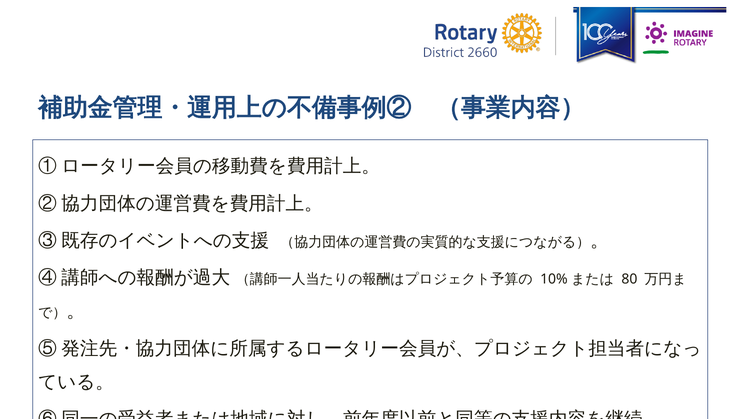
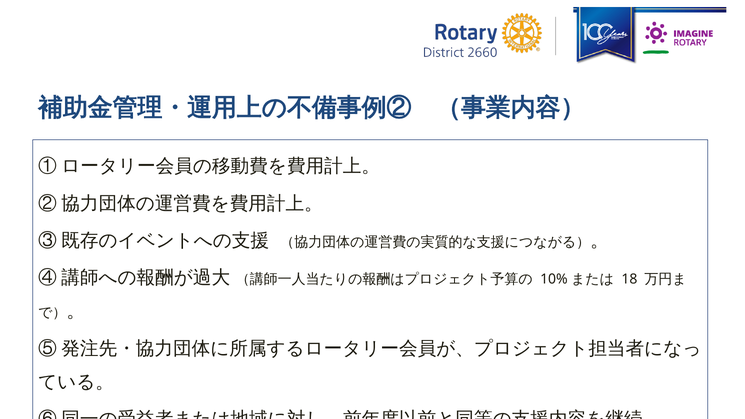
80: 80 -> 18
